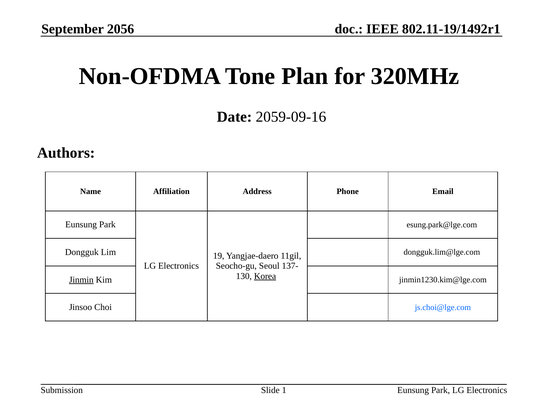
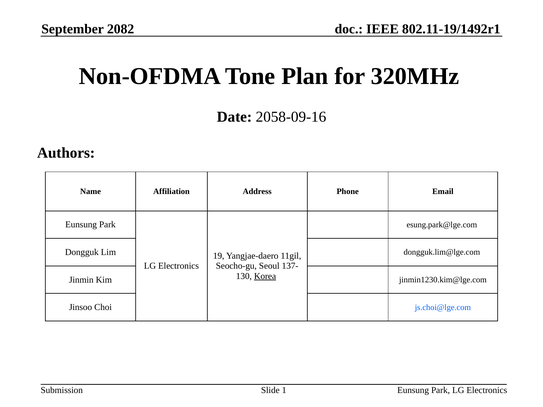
2056: 2056 -> 2082
2059-09-16: 2059-09-16 -> 2058-09-16
Jinmin underline: present -> none
